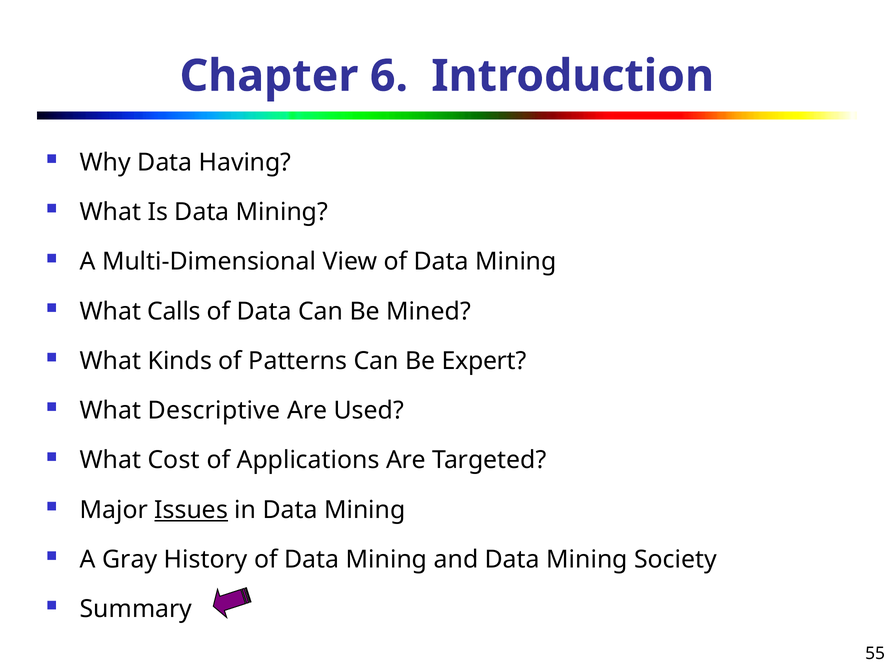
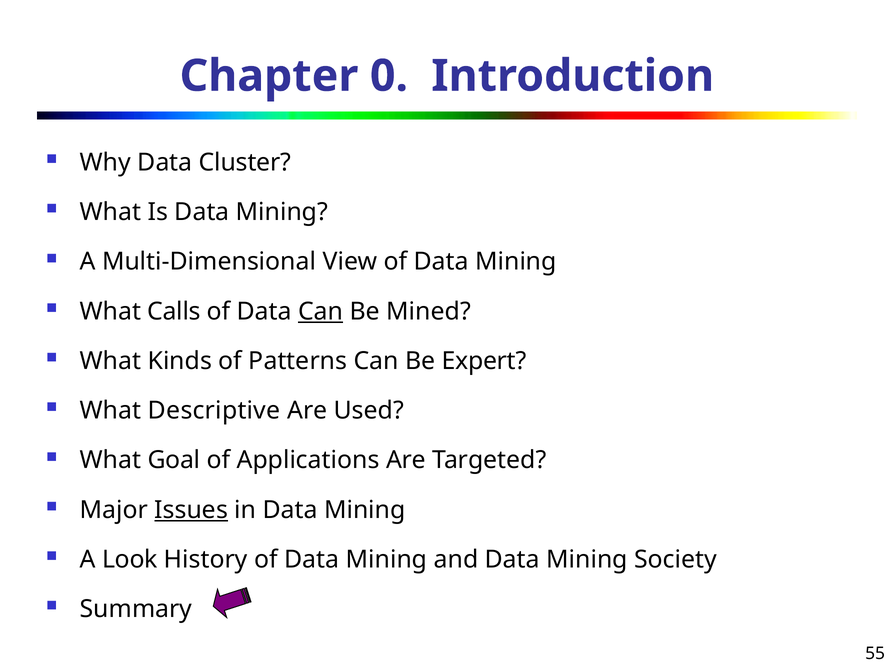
6: 6 -> 0
Having: Having -> Cluster
Can at (321, 312) underline: none -> present
Cost: Cost -> Goal
Gray: Gray -> Look
